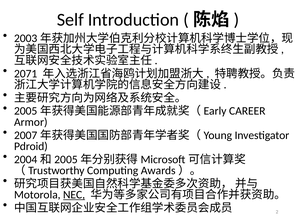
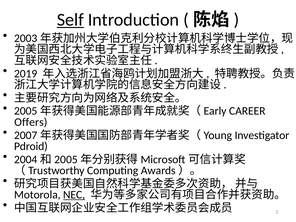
Self underline: none -> present
2071: 2071 -> 2019
Armor: Armor -> Offers
